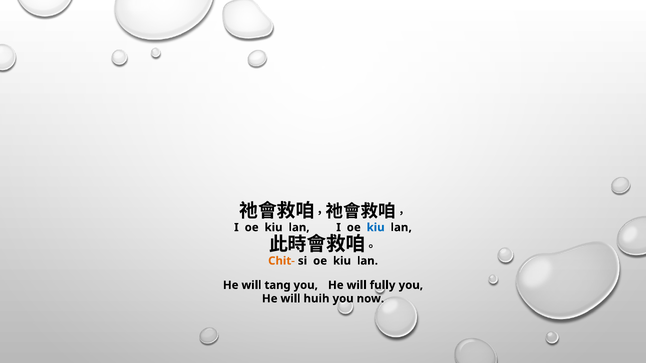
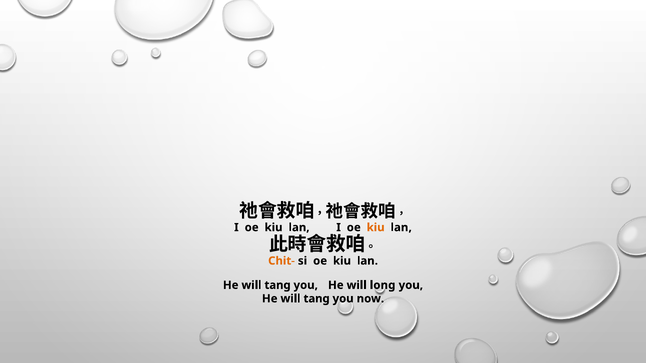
kiu at (376, 228) colour: blue -> orange
fully: fully -> long
huih at (317, 299): huih -> tang
